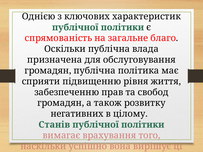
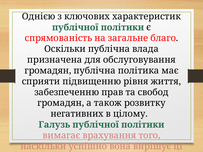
Станів: Станів -> Галузь
